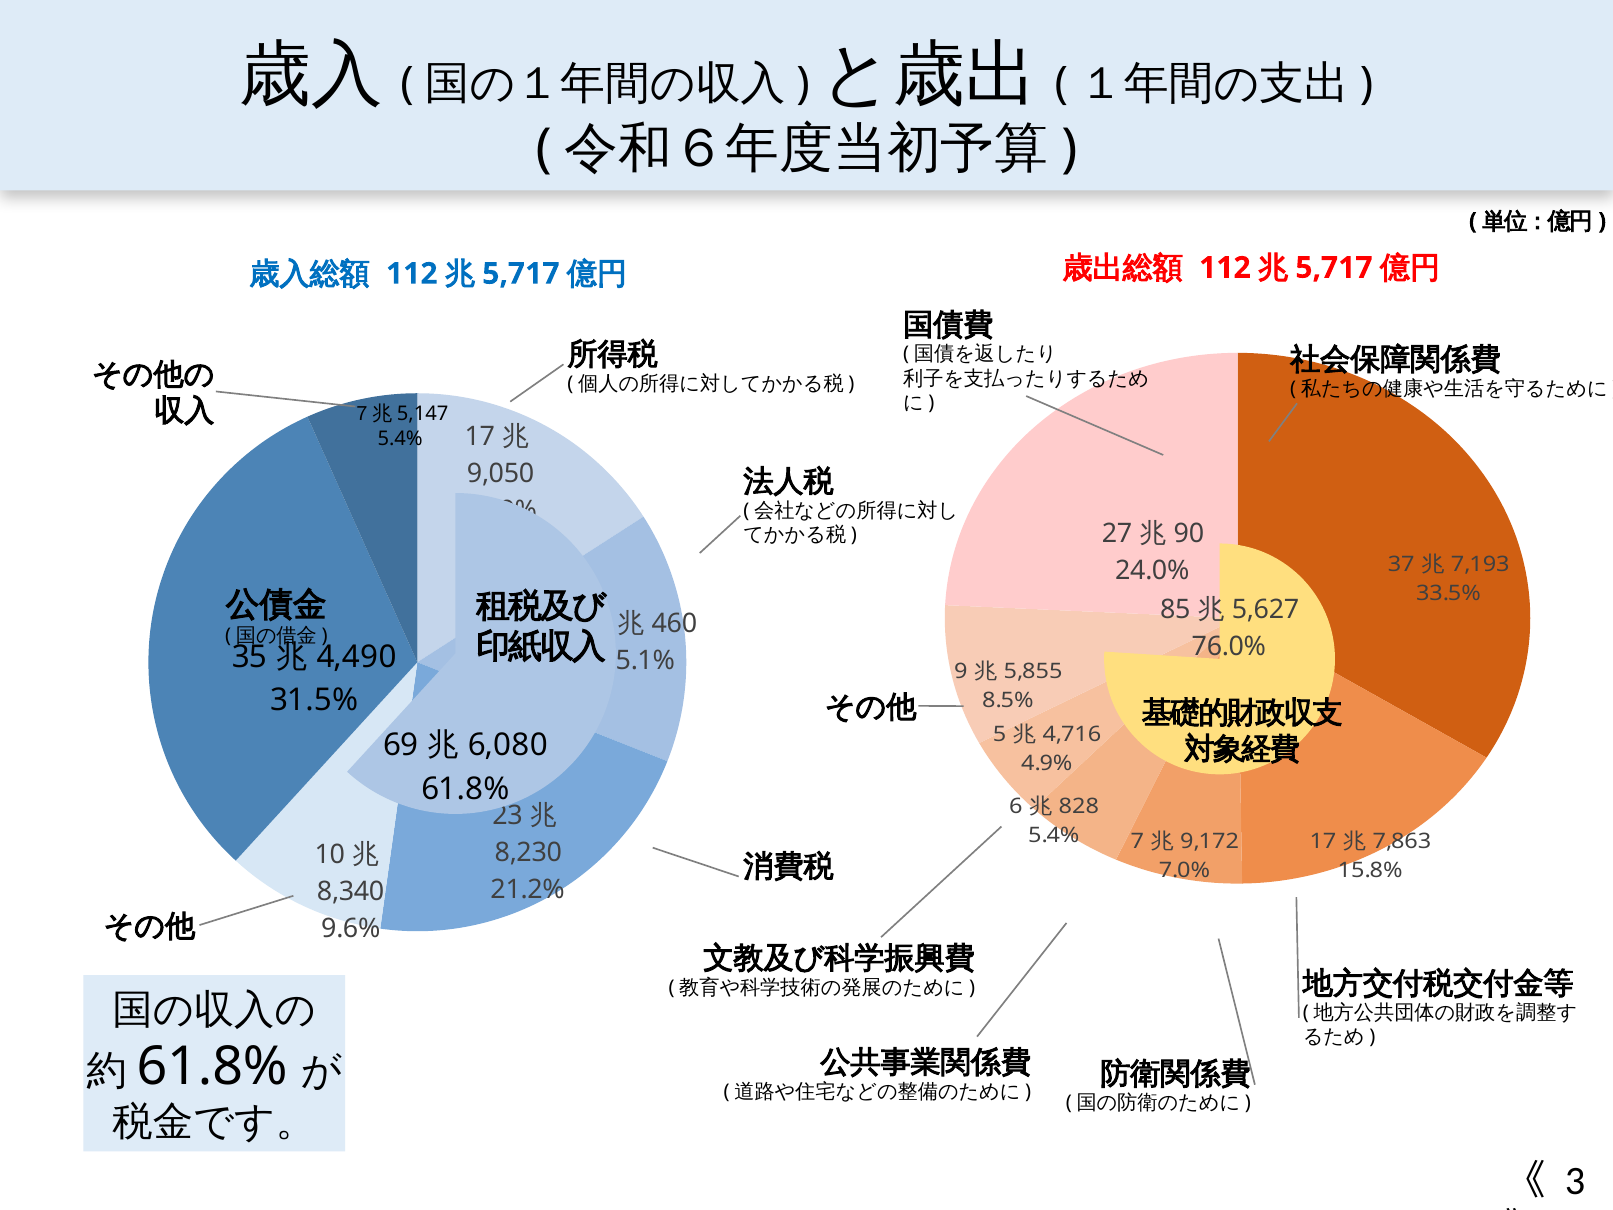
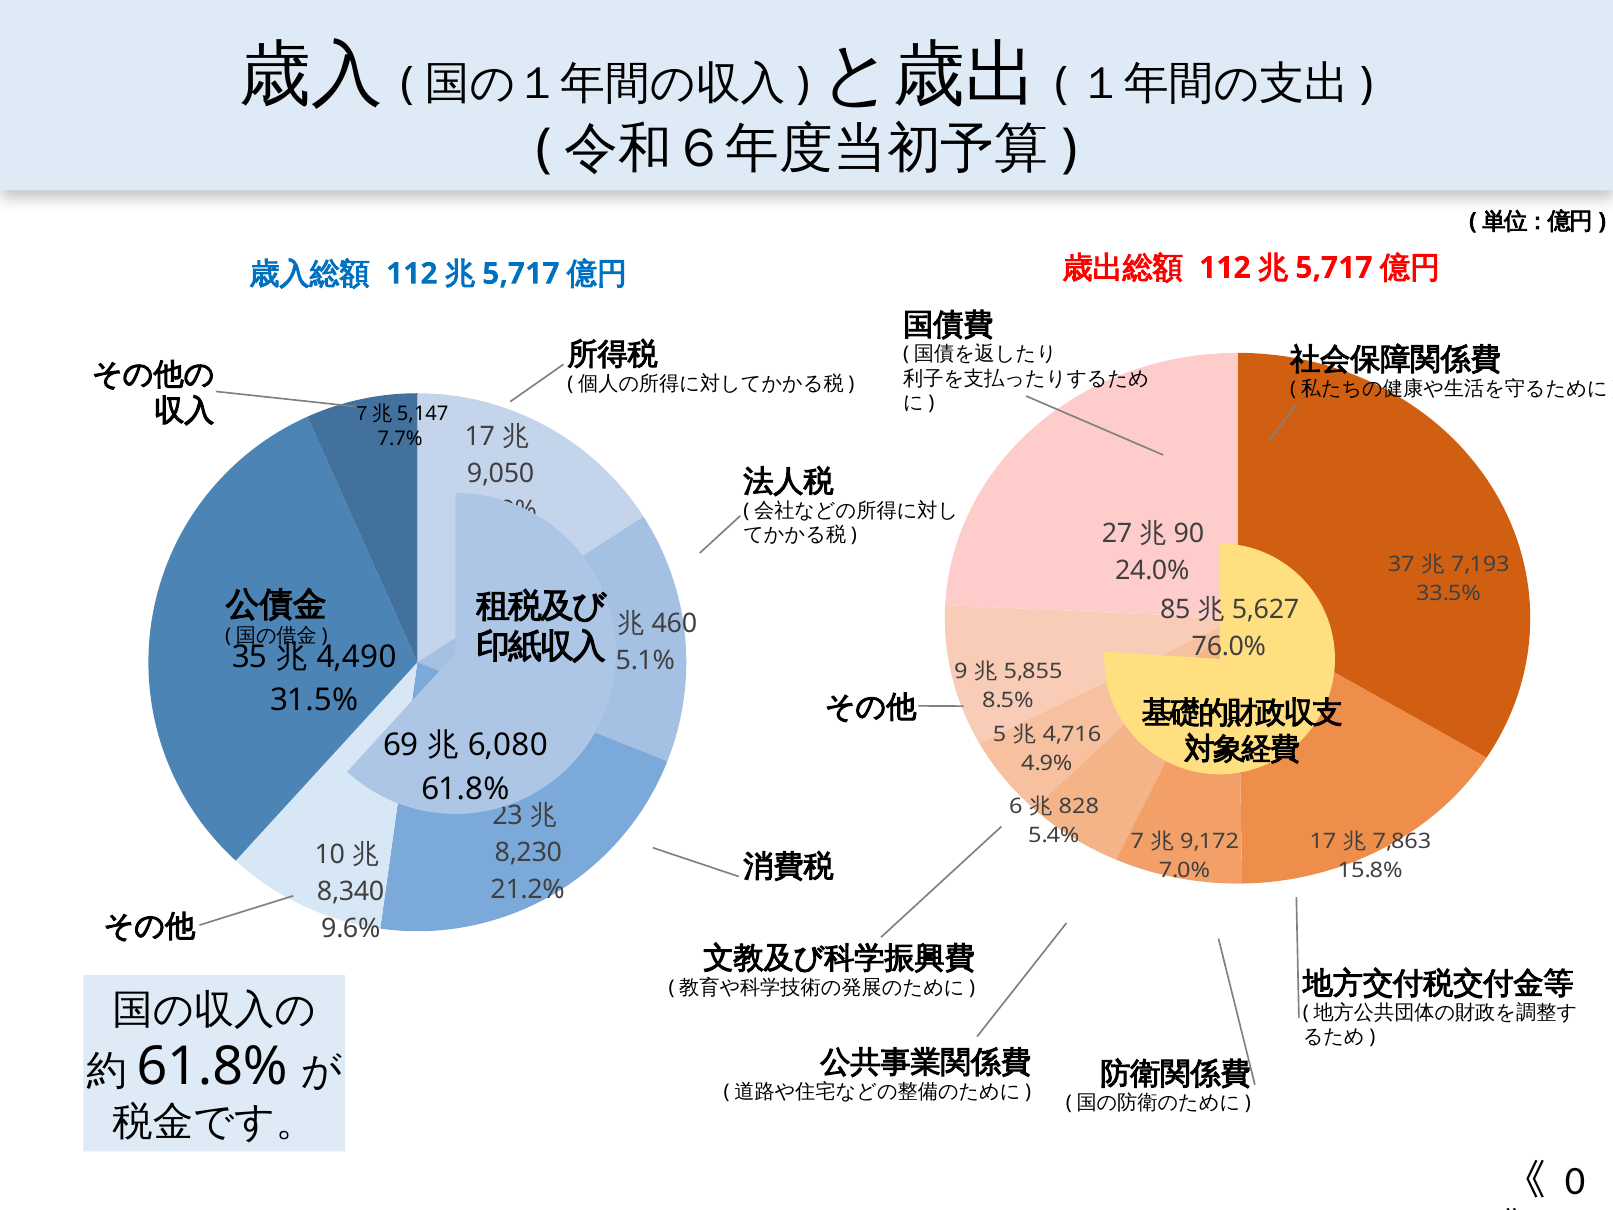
5.4% at (400, 438): 5.4% -> 7.7%
3: 3 -> 0
